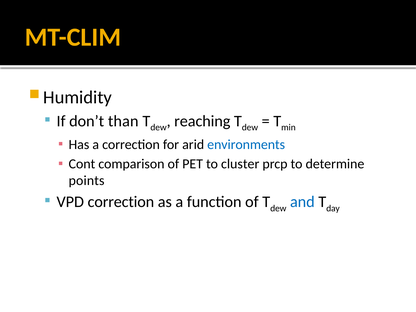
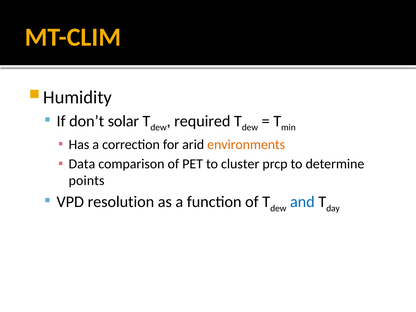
than: than -> solar
reaching: reaching -> required
environments colour: blue -> orange
Cont: Cont -> Data
VPD correction: correction -> resolution
